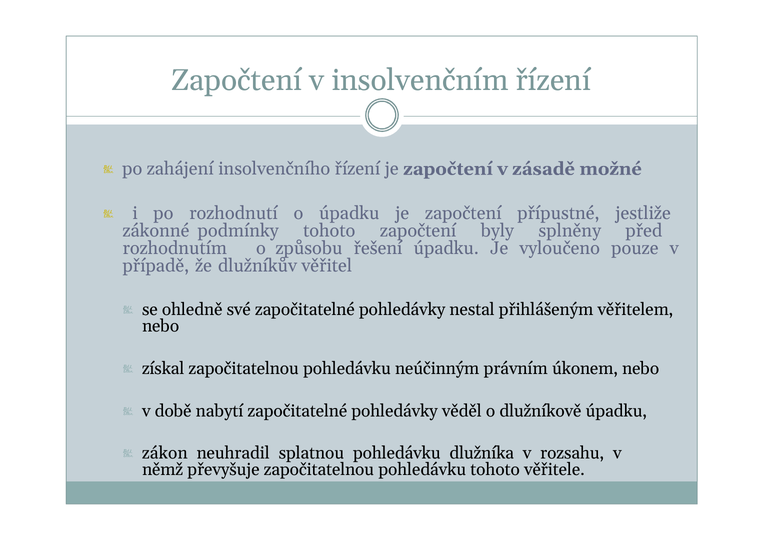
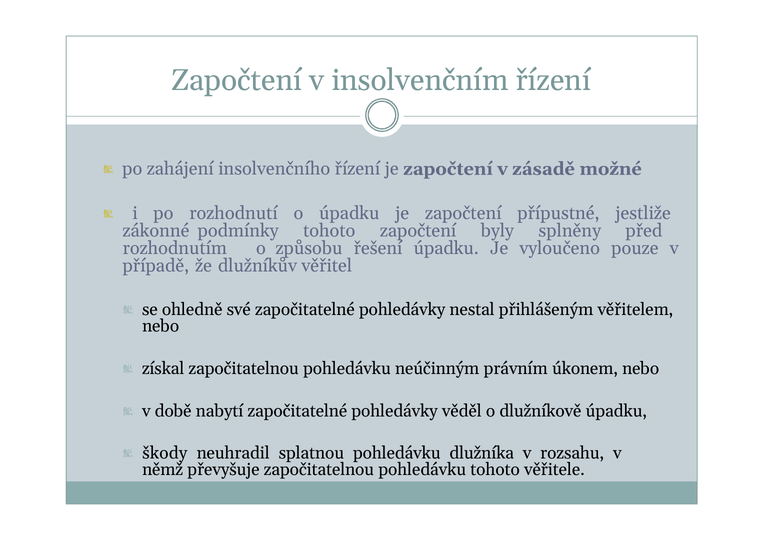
zákon: zákon -> škody
